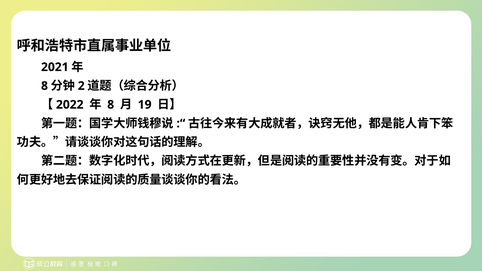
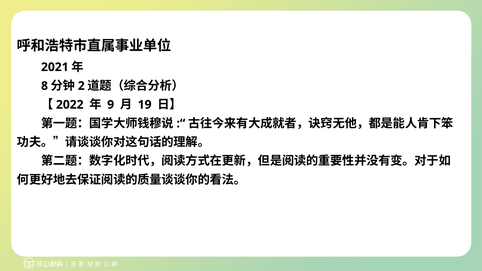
8 at (111, 105): 8 -> 9
